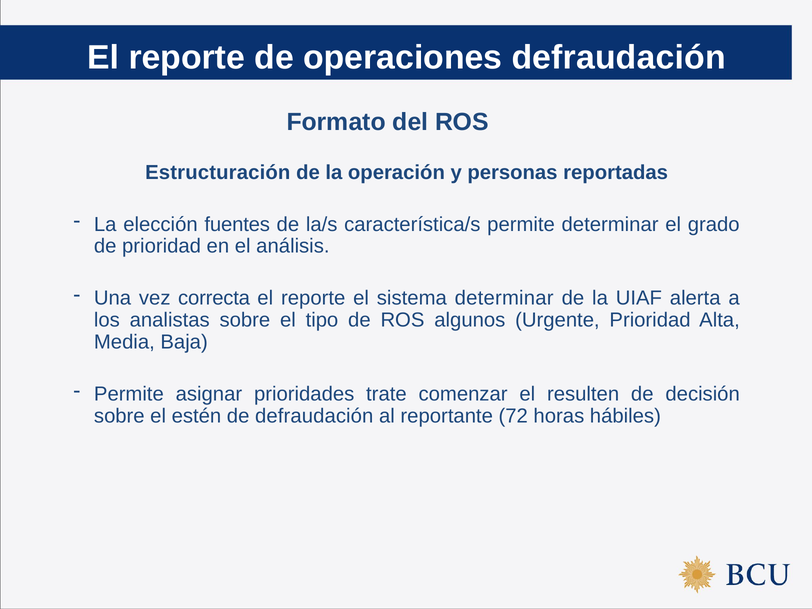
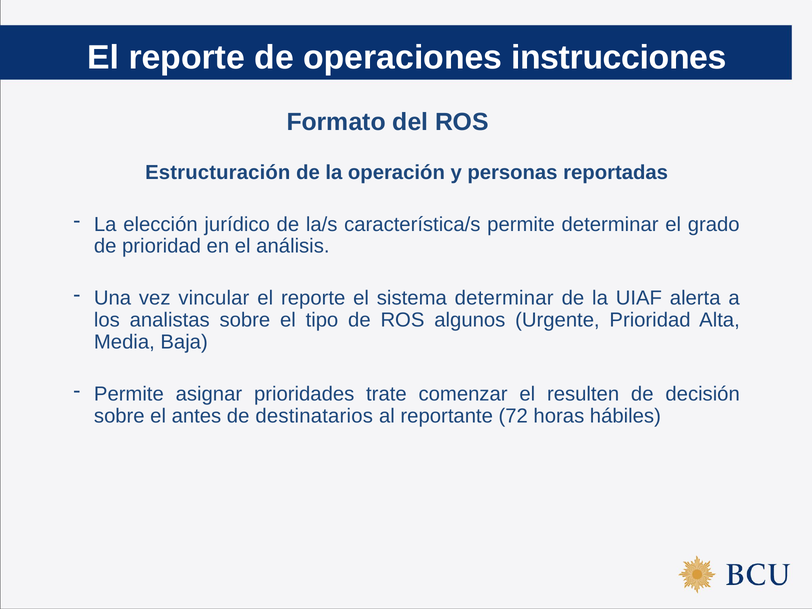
operaciones defraudación: defraudación -> instrucciones
fuentes: fuentes -> jurídico
correcta: correcta -> vincular
estén: estén -> antes
de defraudación: defraudación -> destinatarios
